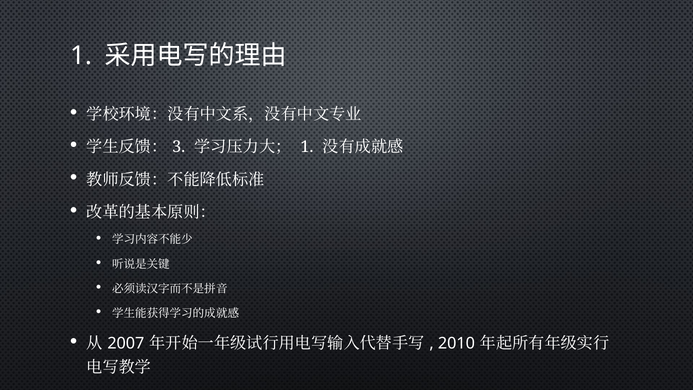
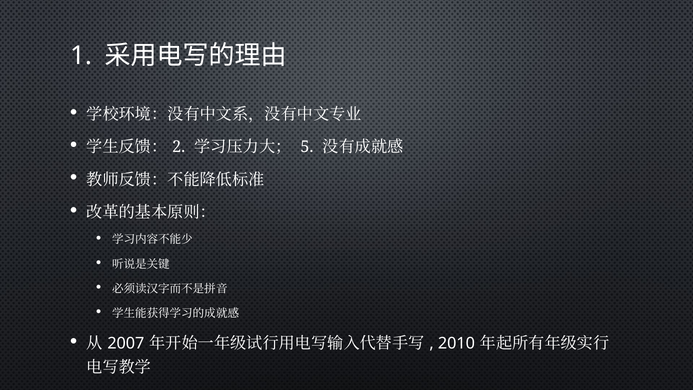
3: 3 -> 2
1 at (307, 147): 1 -> 5
